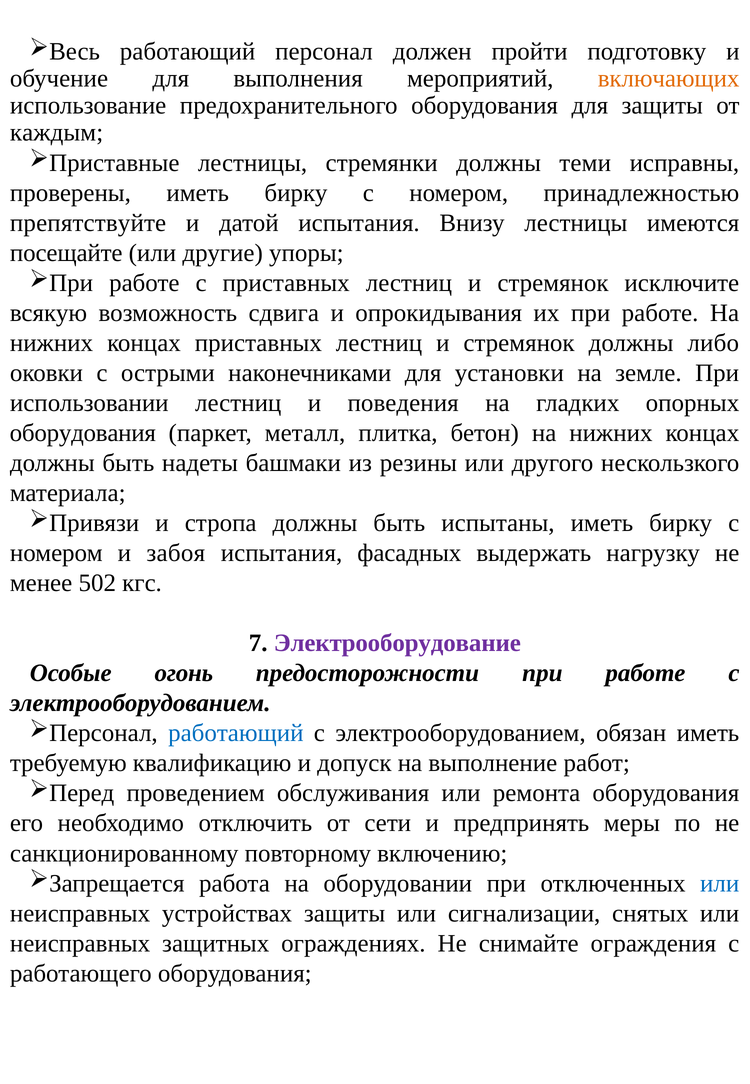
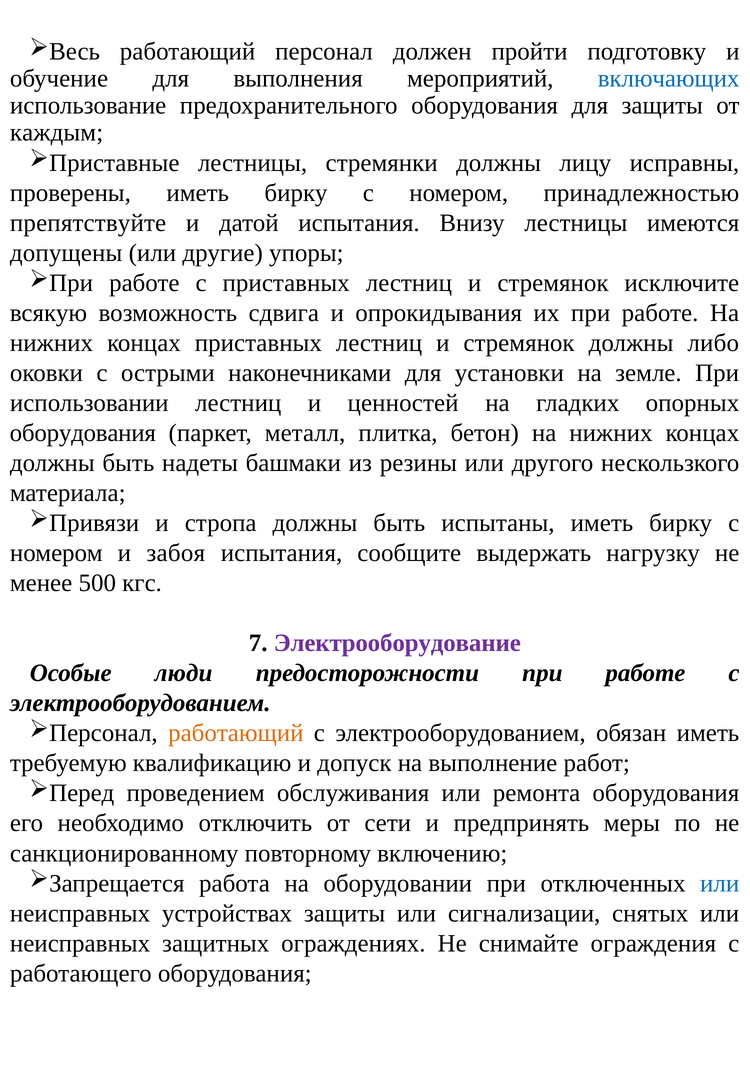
включающих colour: orange -> blue
теми: теми -> лицу
посещайте: посещайте -> допущены
поведения: поведения -> ценностей
фасадных: фасадных -> сообщите
502: 502 -> 500
огонь: огонь -> люди
работающий at (236, 733) colour: blue -> orange
